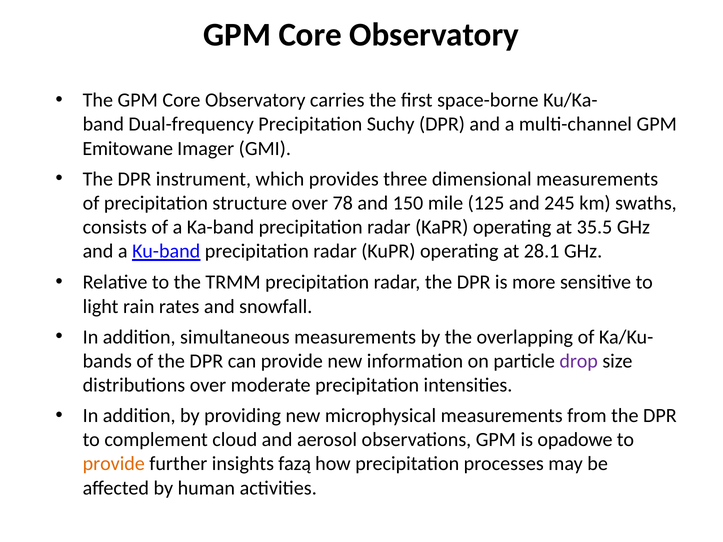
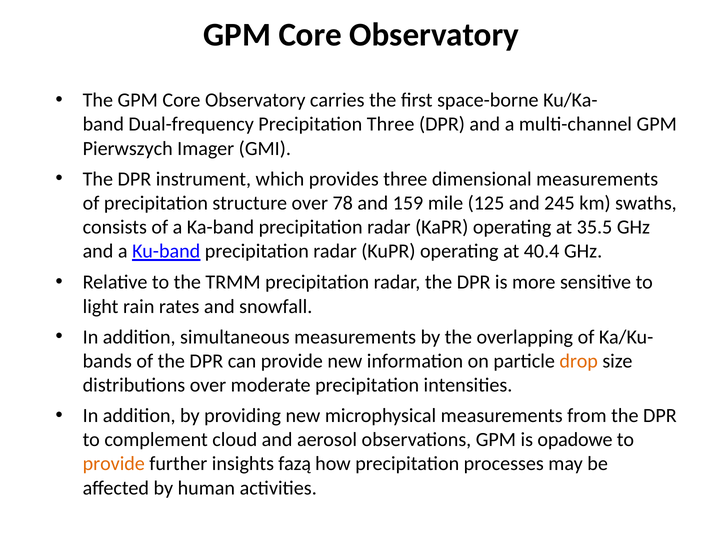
Precipitation Suchy: Suchy -> Three
Emitowane: Emitowane -> Pierwszych
150: 150 -> 159
28.1: 28.1 -> 40.4
drop colour: purple -> orange
